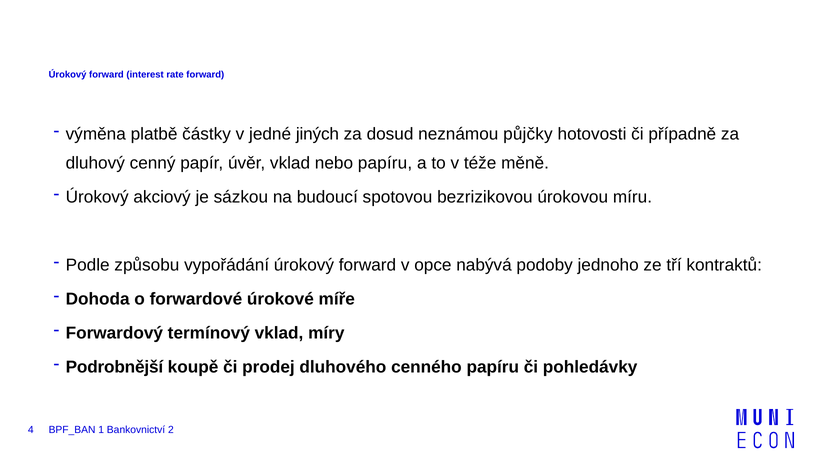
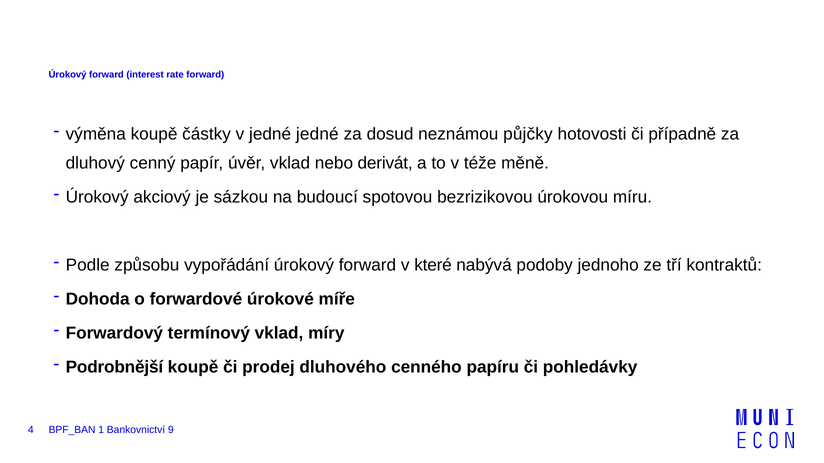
výměna platbě: platbě -> koupě
jedné jiných: jiných -> jedné
nebo papíru: papíru -> derivát
opce: opce -> které
2: 2 -> 9
